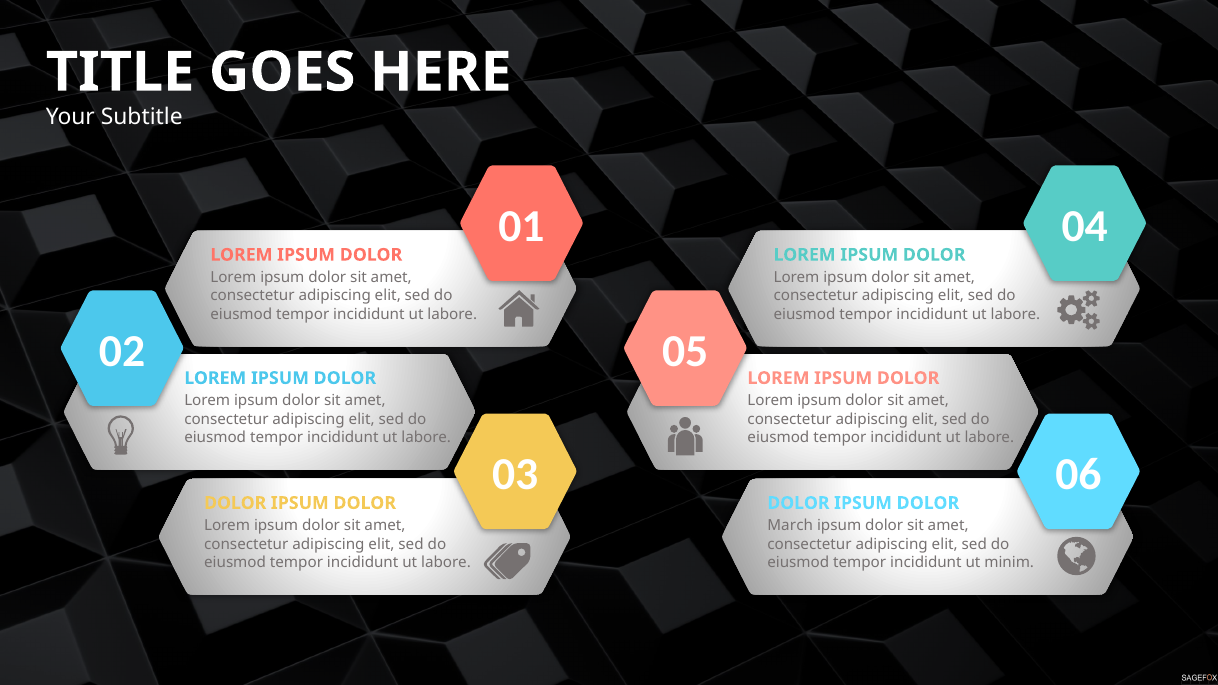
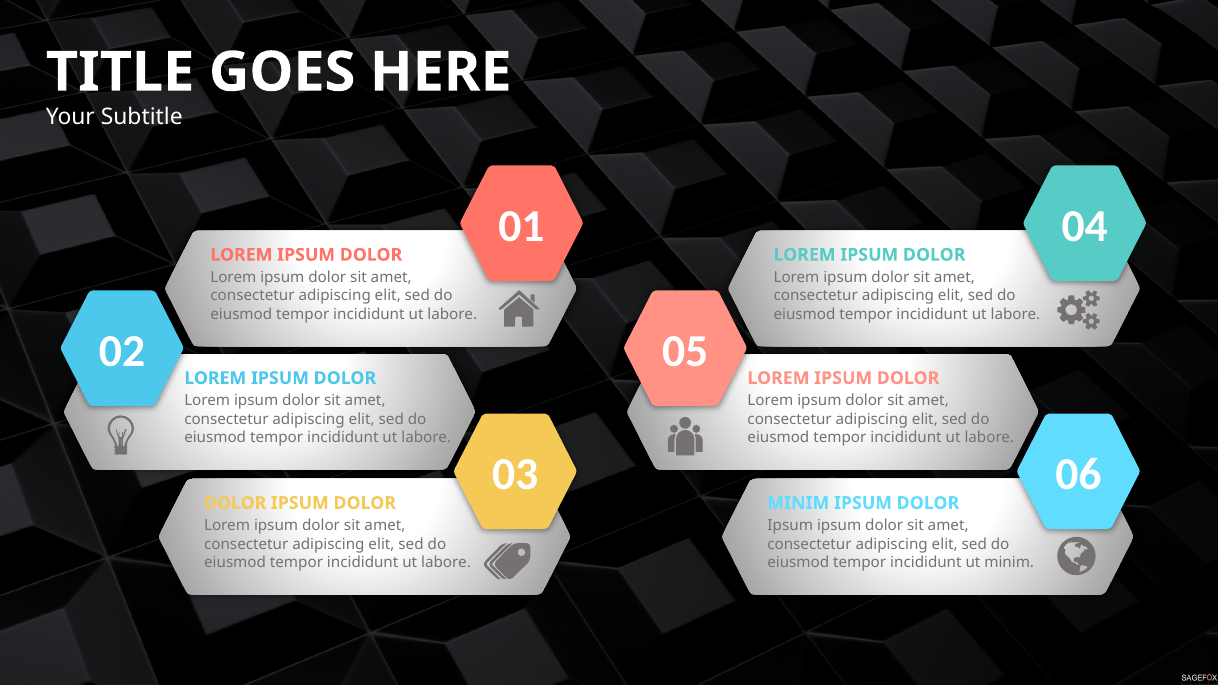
DOLOR at (798, 503): DOLOR -> MINIM
March at (790, 526): March -> Ipsum
